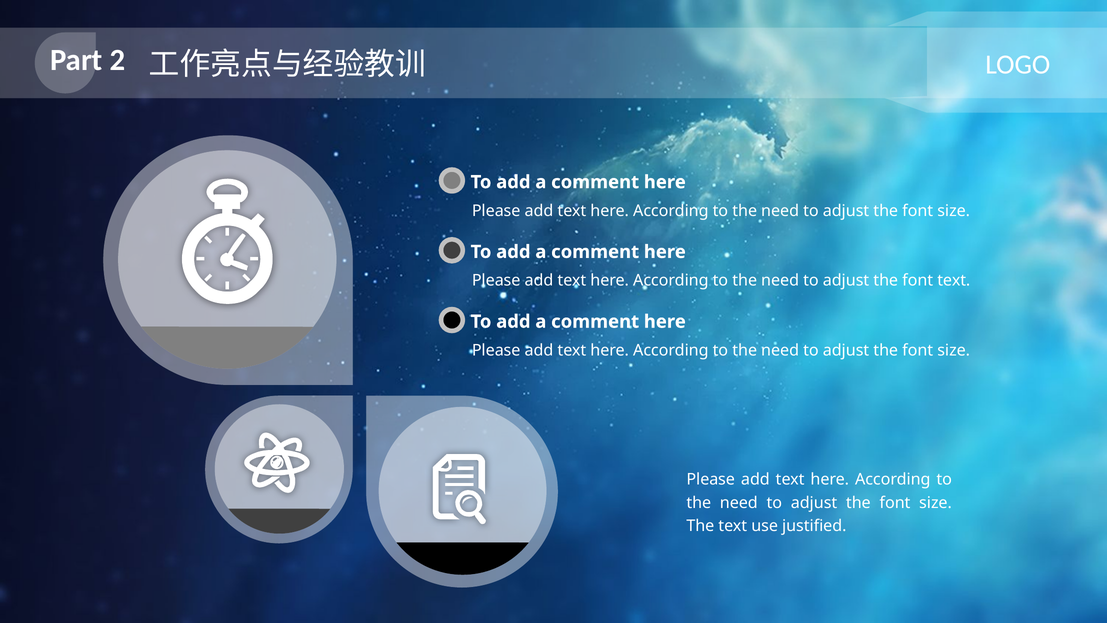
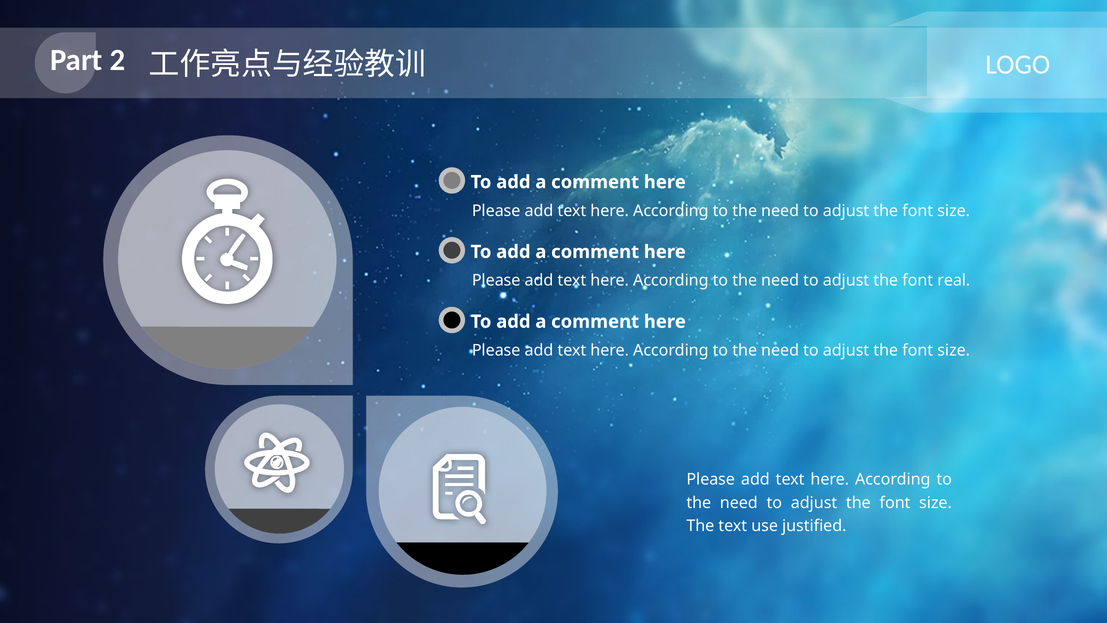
font text: text -> real
